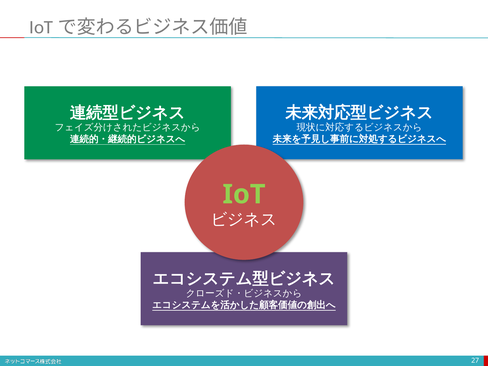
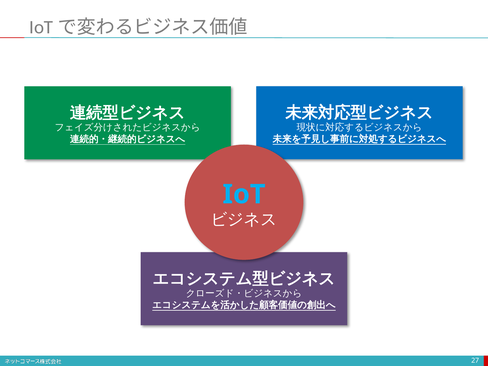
IoT colour: light green -> light blue
